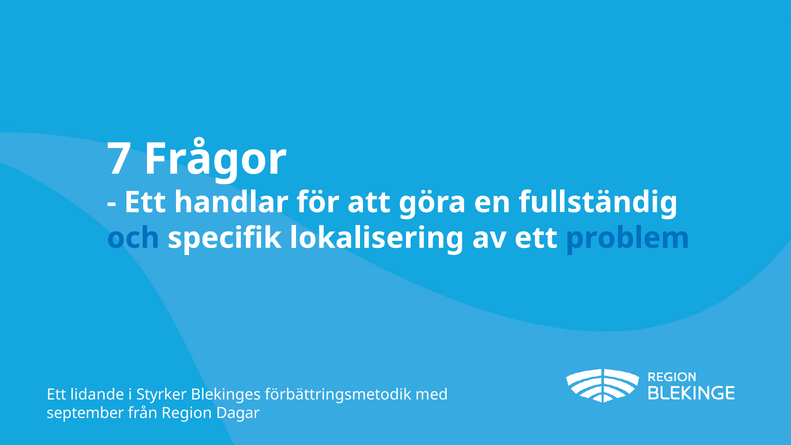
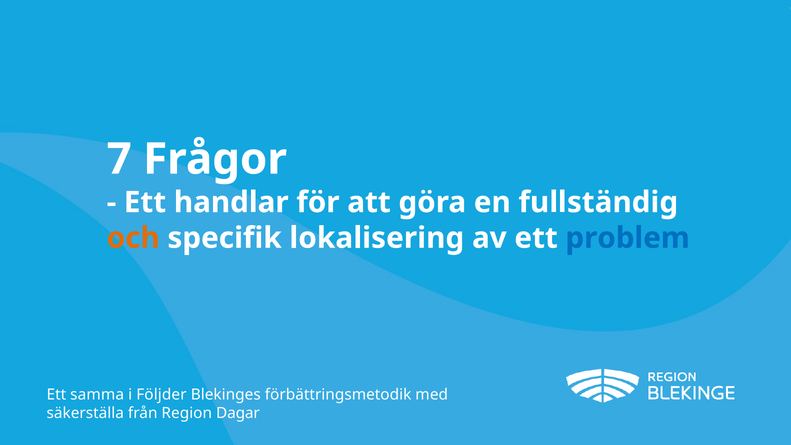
och colour: blue -> orange
lidande: lidande -> samma
Styrker: Styrker -> Följder
september: september -> säkerställa
